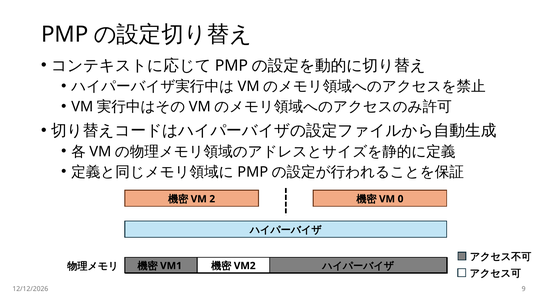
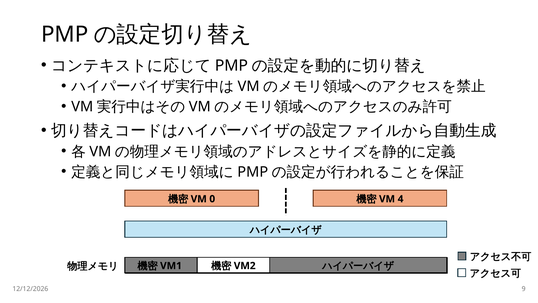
2: 2 -> 0
0: 0 -> 4
